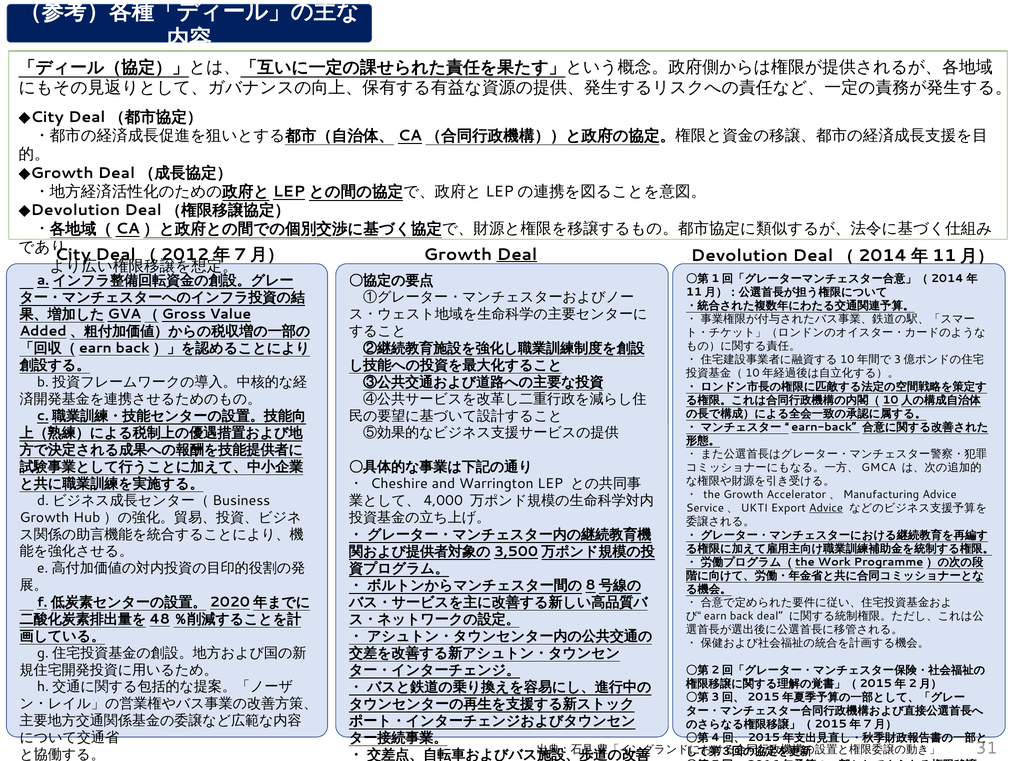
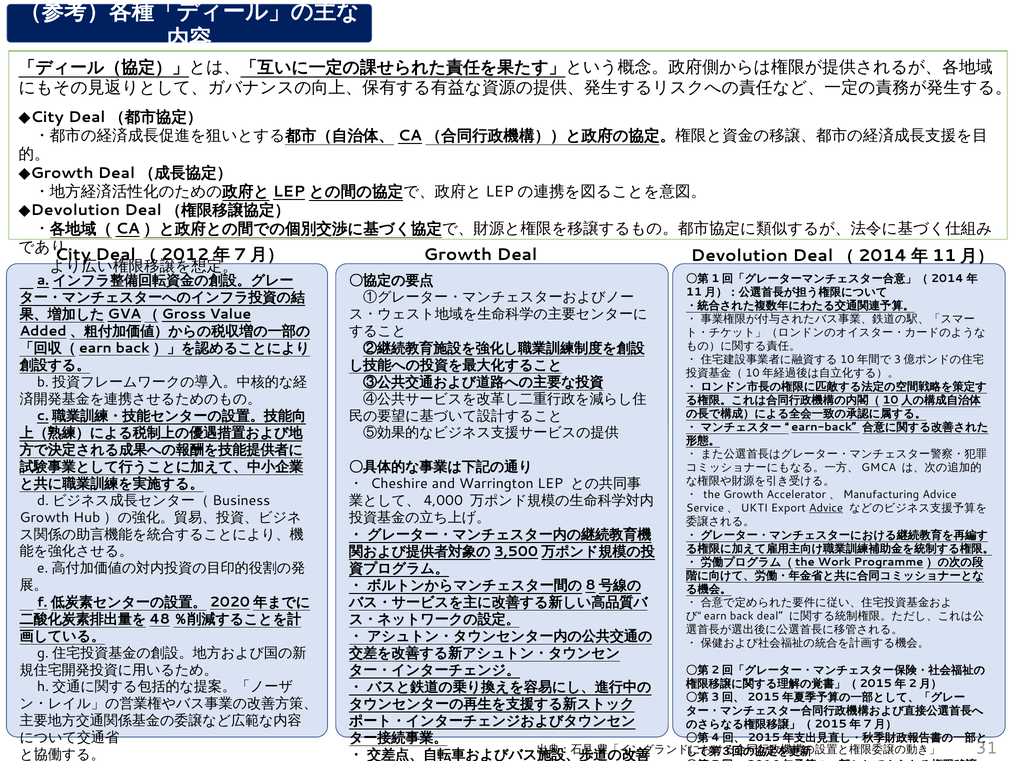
Deal at (517, 255) underline: present -> none
